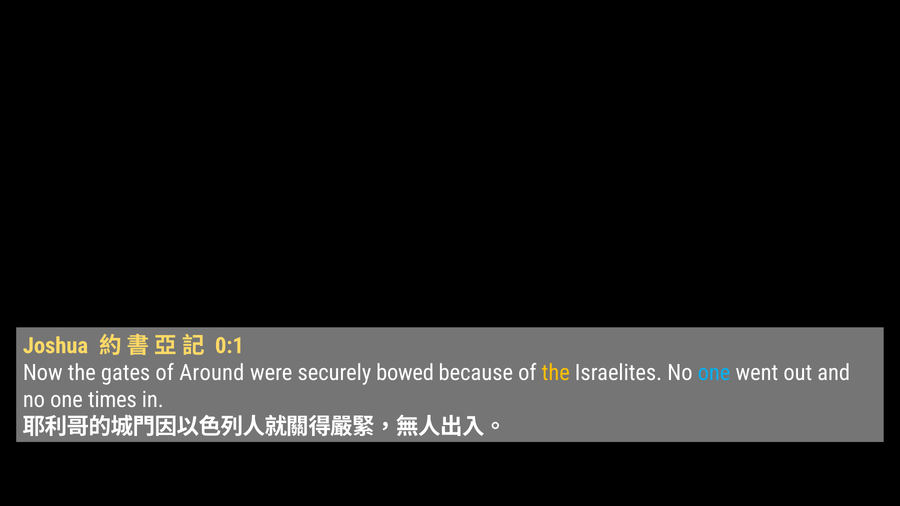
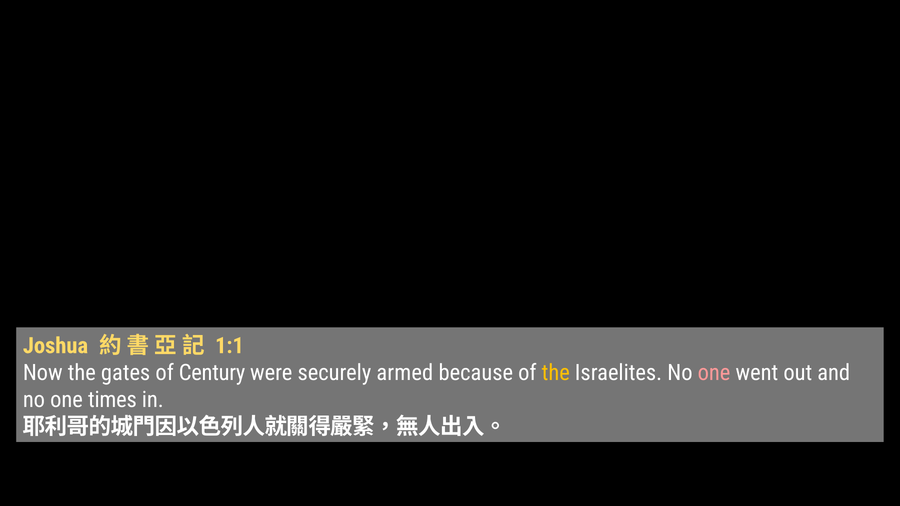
0:1: 0:1 -> 1:1
Around: Around -> Century
bowed: bowed -> armed
one at (714, 373) colour: light blue -> pink
